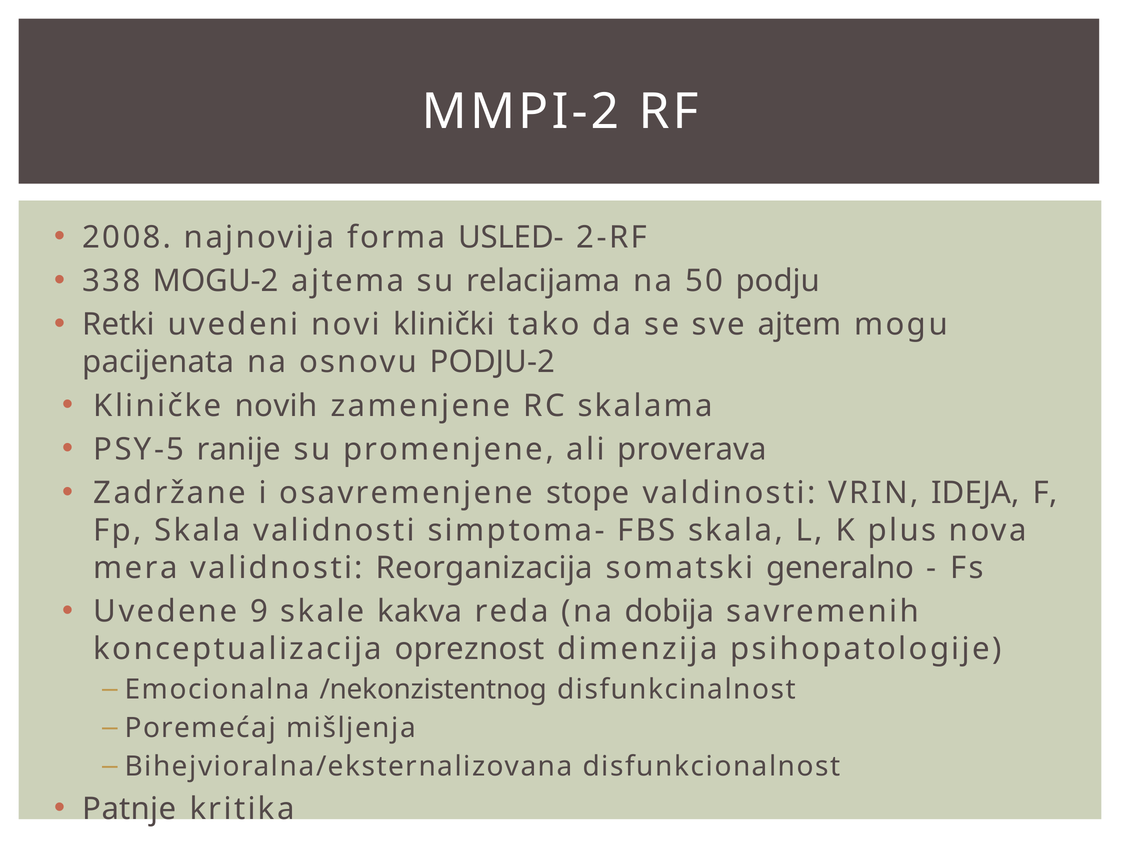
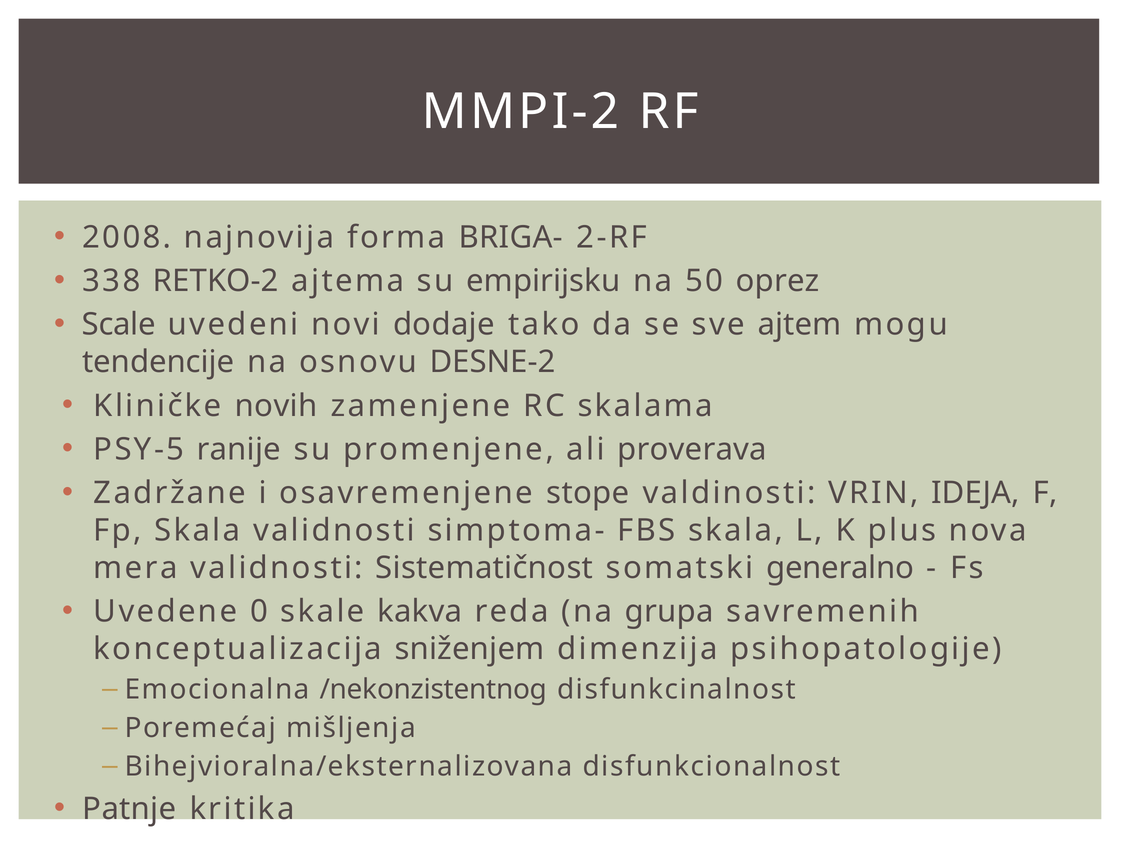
USLED-: USLED- -> BRIGA-
MOGU-2: MOGU-2 -> RETKO-2
relacijama: relacijama -> empirijsku
podju: podju -> oprez
Retki: Retki -> Scale
klinički: klinički -> dodaje
pacijenata: pacijenata -> tendencije
PODJU-2: PODJU-2 -> DESNE-2
Reorganizacija: Reorganizacija -> Sistematičnost
9: 9 -> 0
dobija: dobija -> grupa
opreznost: opreznost -> sniženjem
